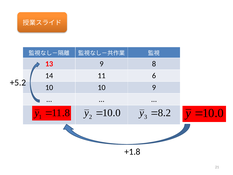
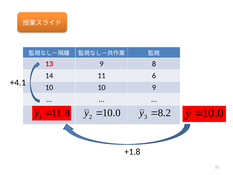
+5.2: +5.2 -> +4.1
